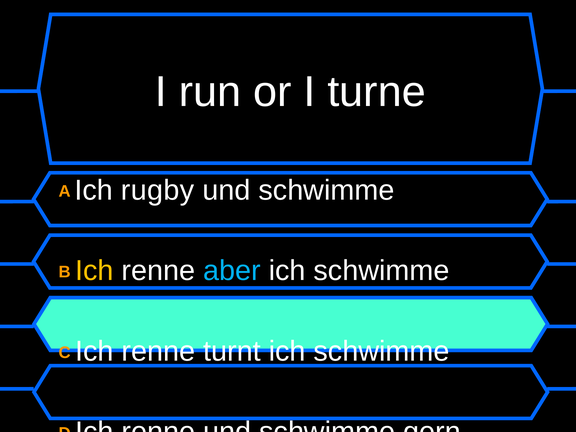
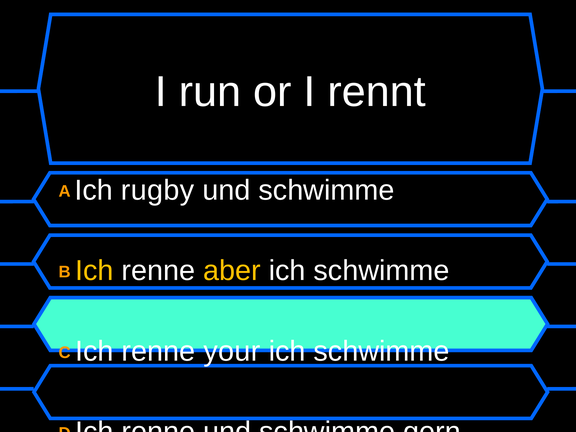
turne: turne -> rennt
aber colour: light blue -> yellow
turnt: turnt -> your
